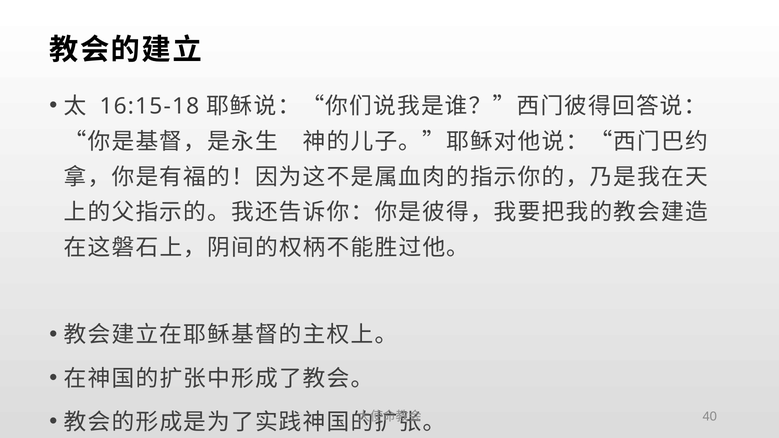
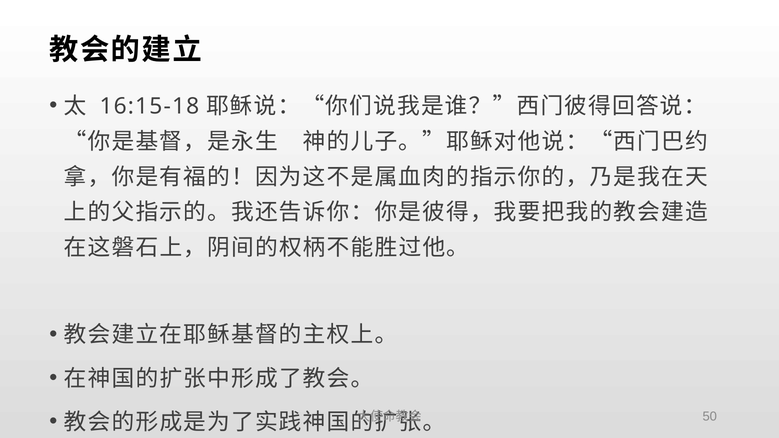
40: 40 -> 50
